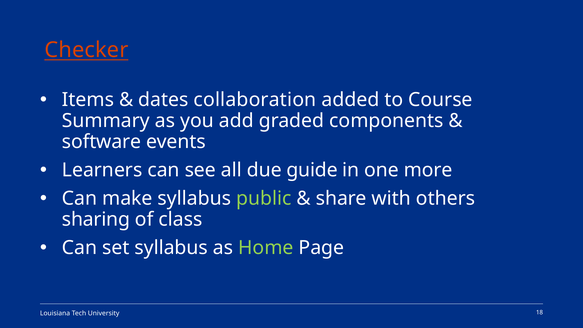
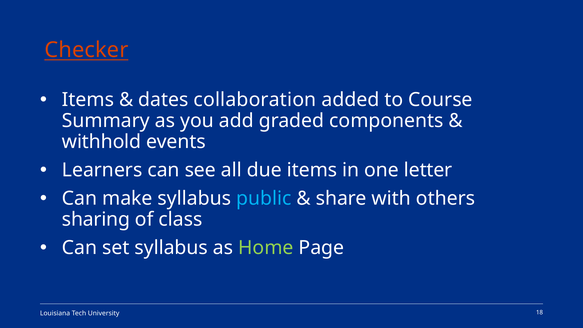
software: software -> withhold
due guide: guide -> items
more: more -> letter
public colour: light green -> light blue
